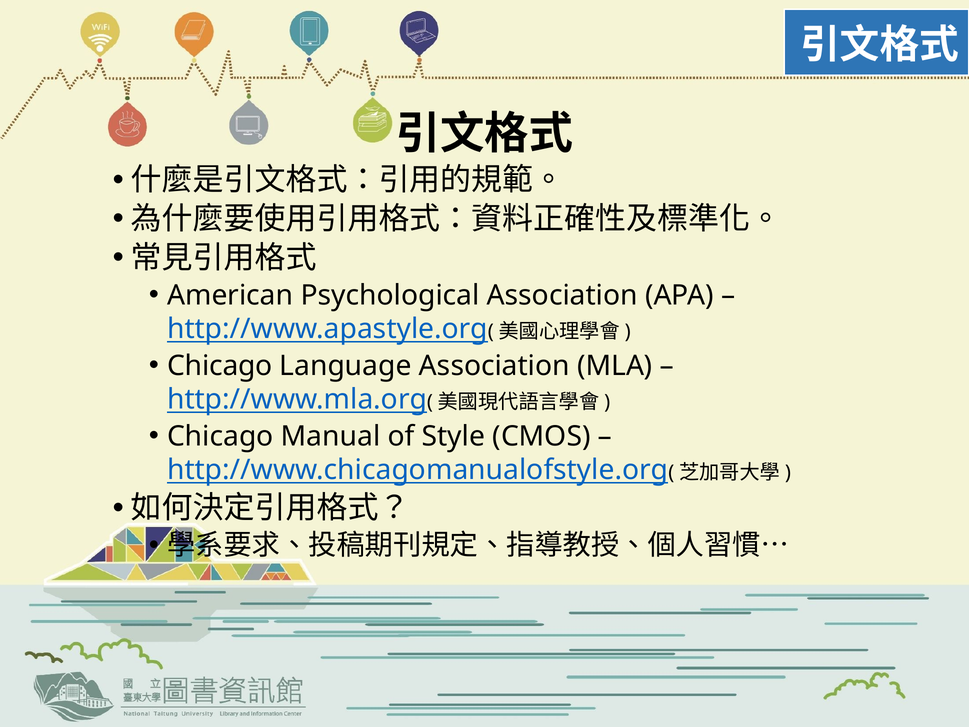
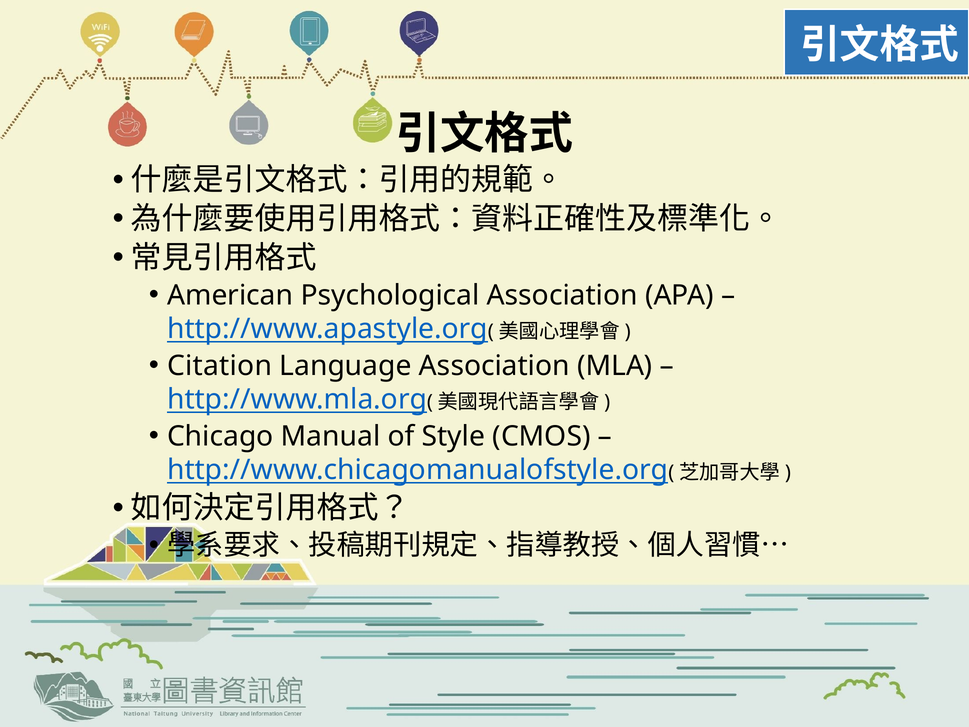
Chicago at (220, 366): Chicago -> Citation
